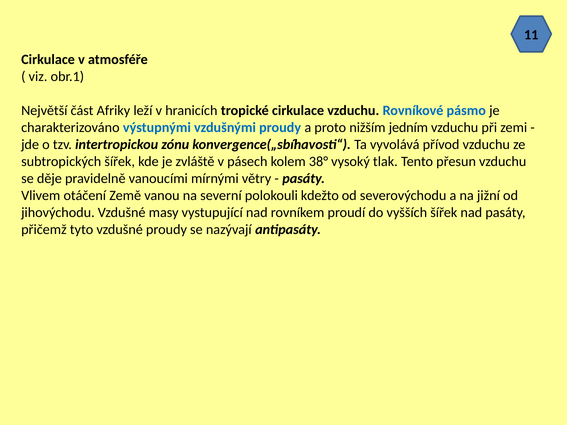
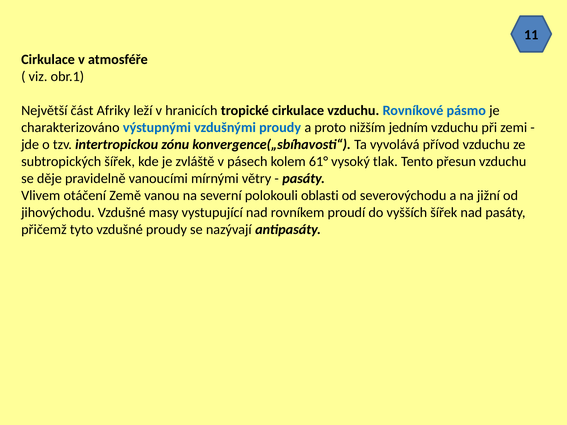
38°: 38° -> 61°
kdežto: kdežto -> oblasti
